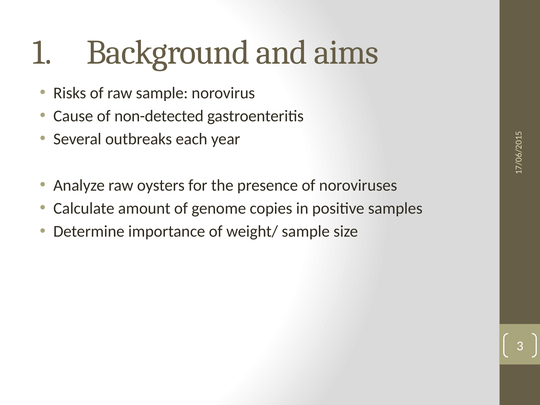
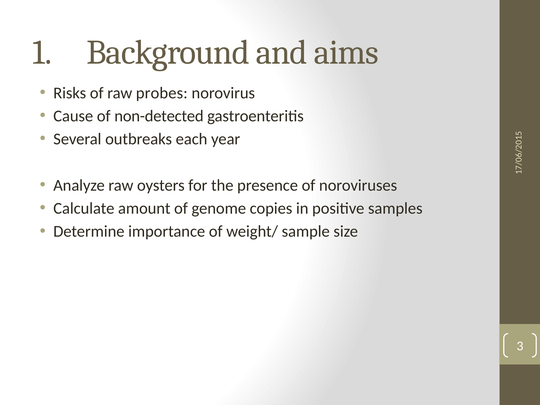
raw sample: sample -> probes
